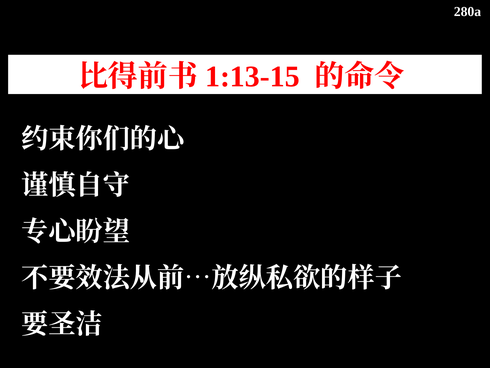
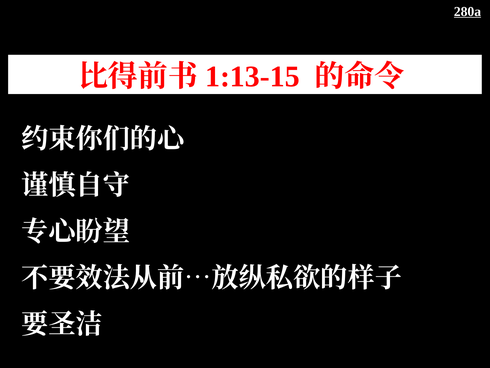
280a underline: none -> present
